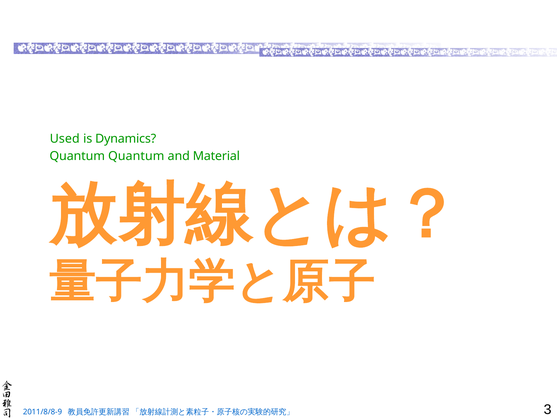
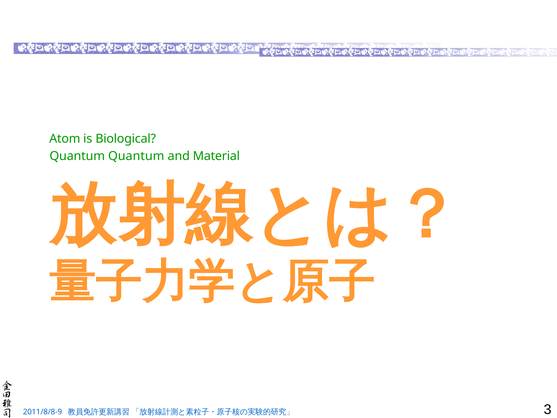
Used: Used -> Atom
Dynamics: Dynamics -> Biological
